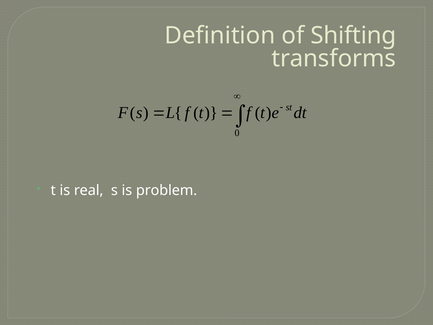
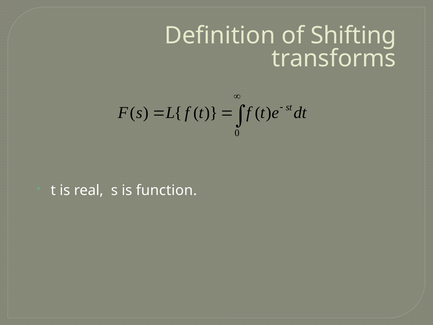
problem: problem -> function
